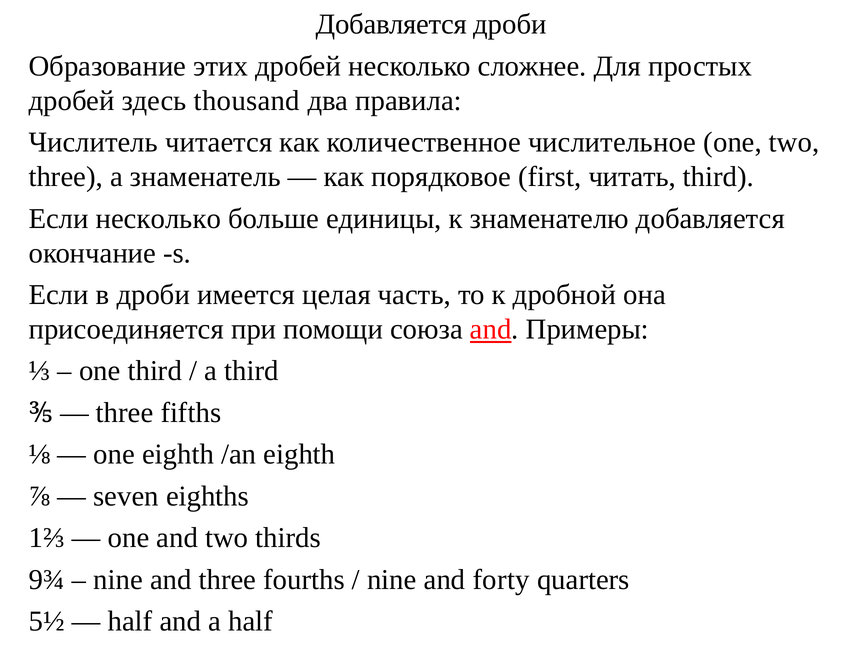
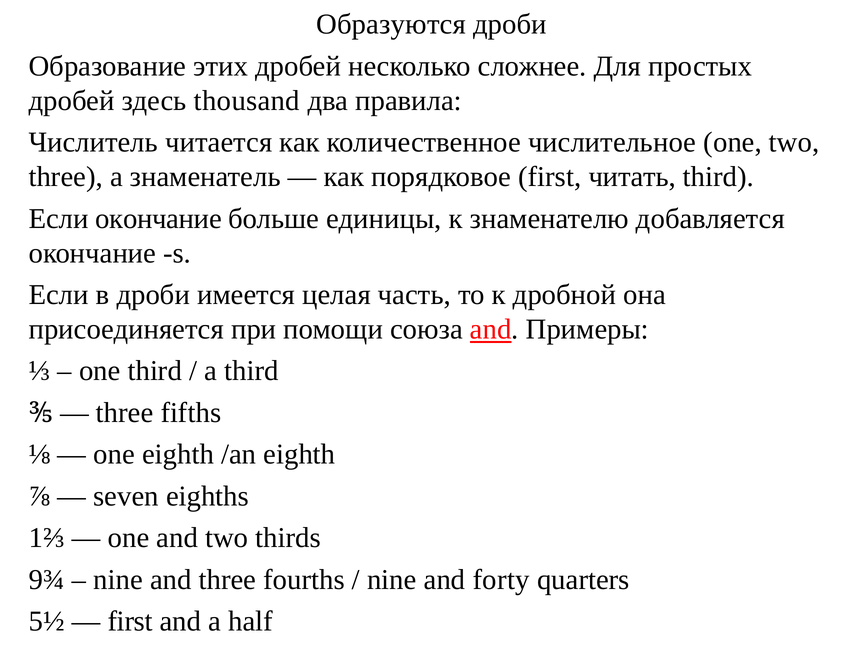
Добавляется at (391, 24): Добавляется -> Образуются
Если несколько: несколько -> окончание
half at (130, 621): half -> first
